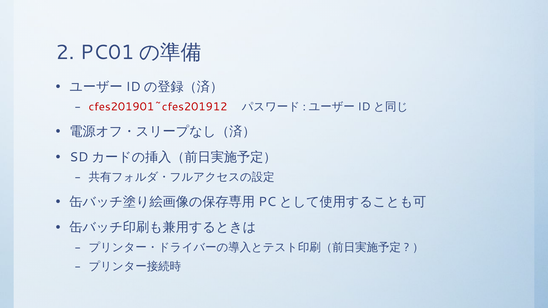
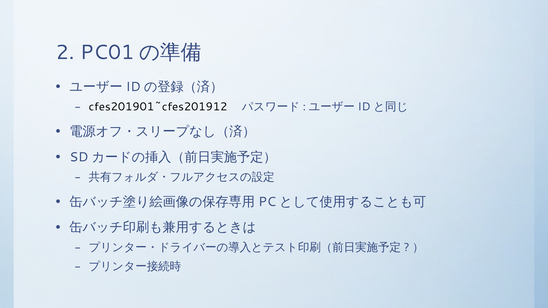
cfes201901~cfes201912 colour: red -> black
